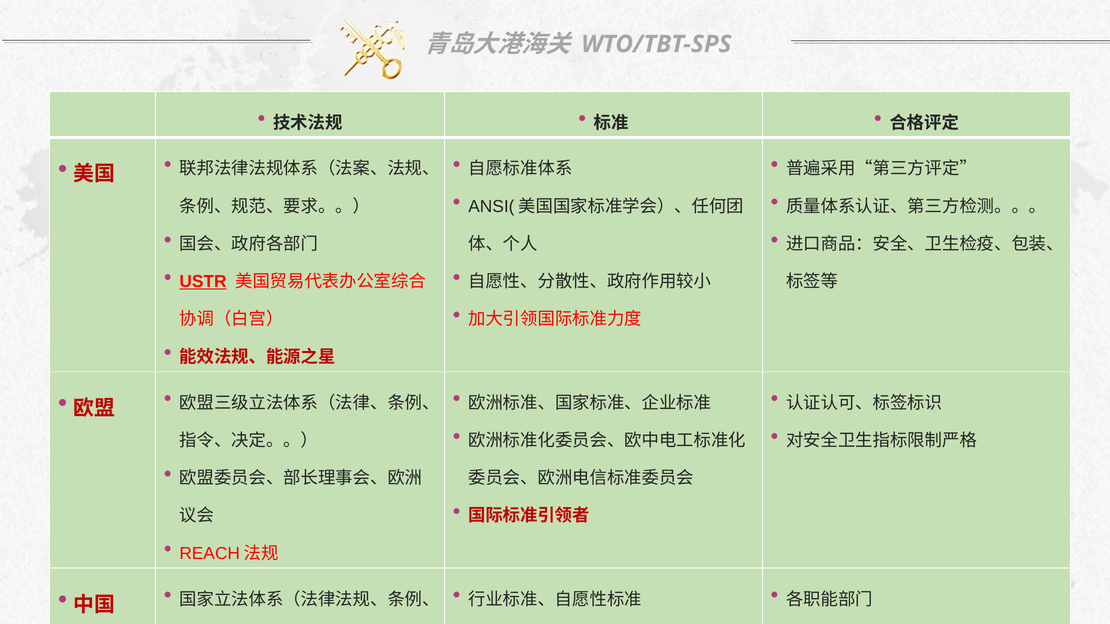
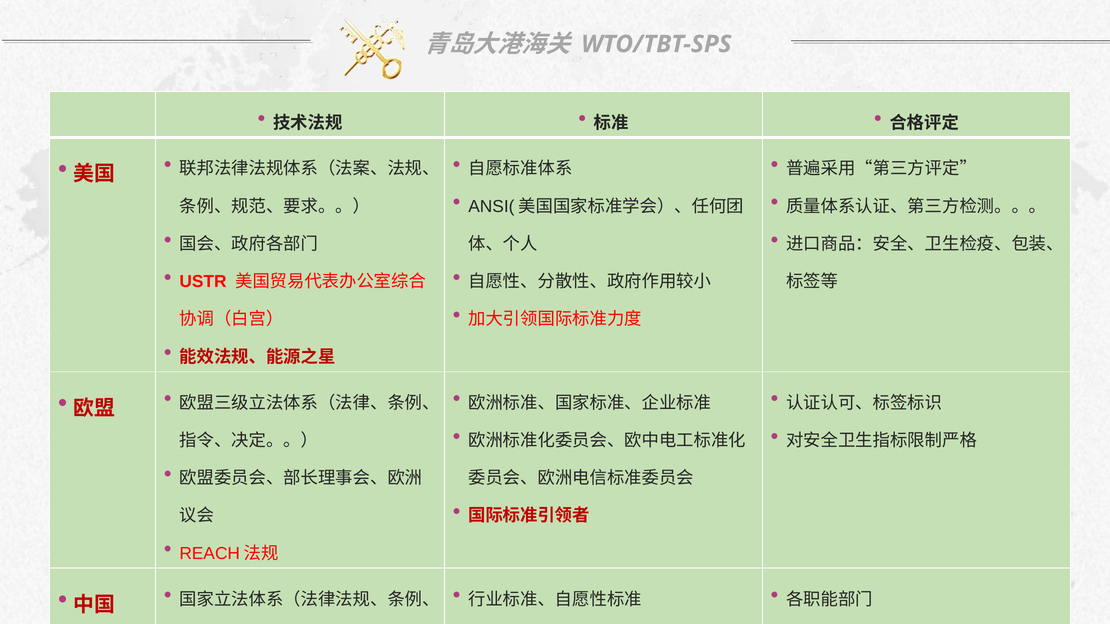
USTR underline: present -> none
